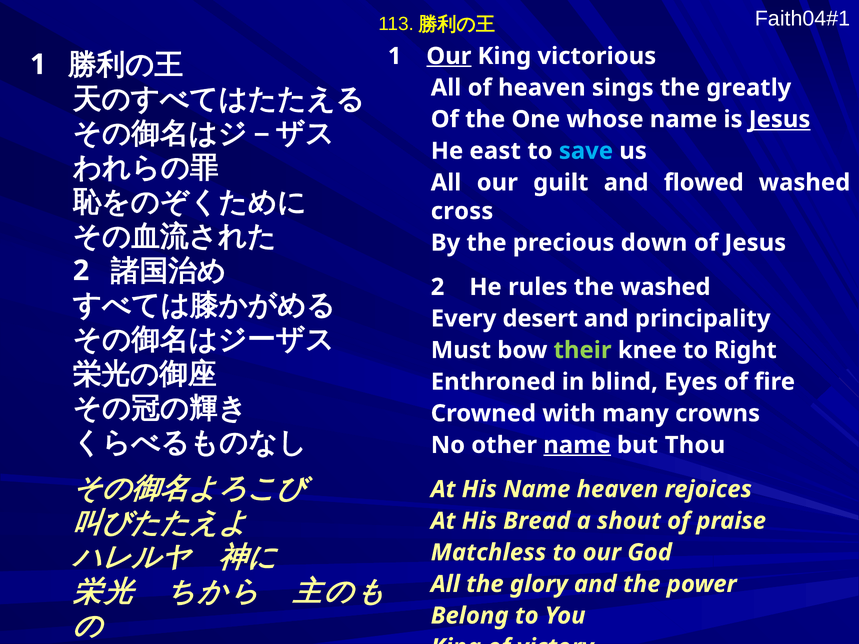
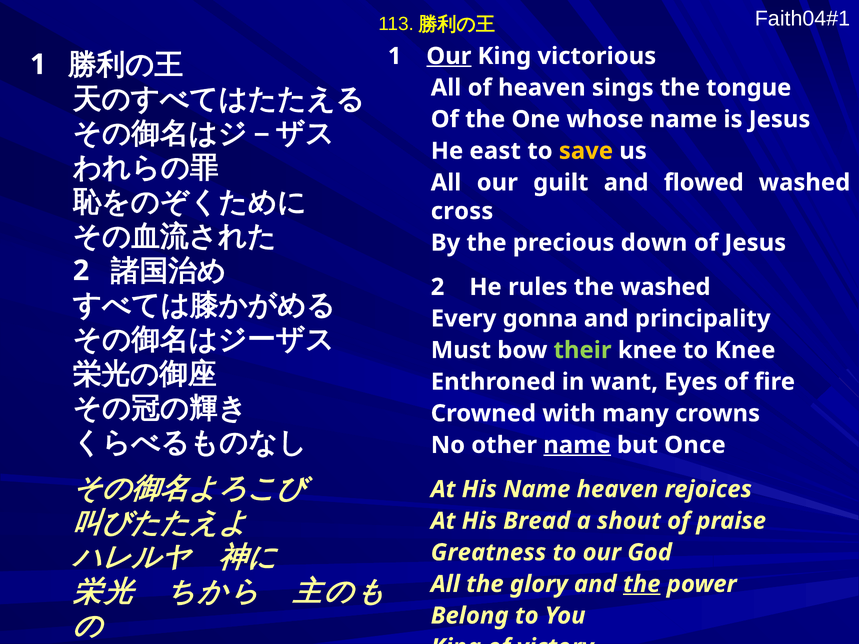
greatly: greatly -> tongue
Jesus at (780, 119) underline: present -> none
save colour: light blue -> yellow
desert: desert -> gonna
to Right: Right -> Knee
blind: blind -> want
Thou: Thou -> Once
Matchless: Matchless -> Greatness
the at (642, 584) underline: none -> present
